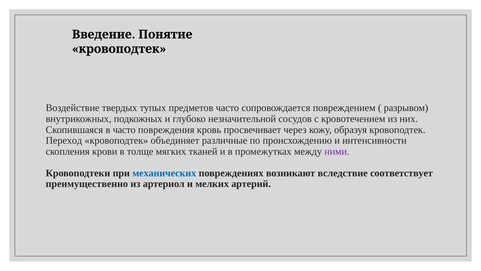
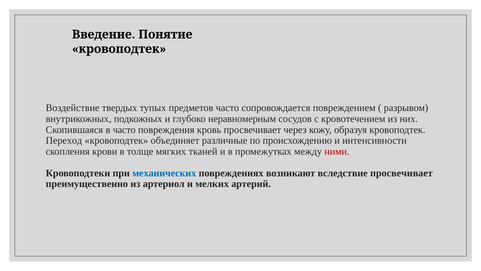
незначительной: незначительной -> неравномерным
ними colour: purple -> red
вследствие соответствует: соответствует -> просвечивает
